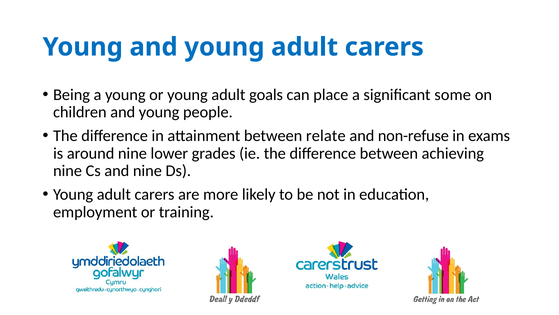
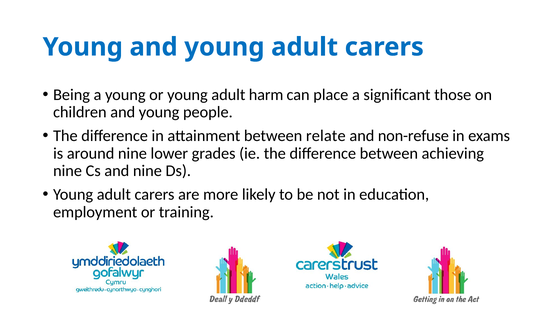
goals: goals -> harm
some: some -> those
